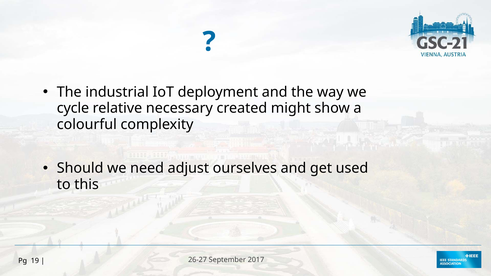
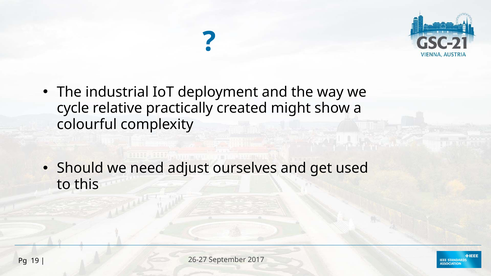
necessary: necessary -> practically
